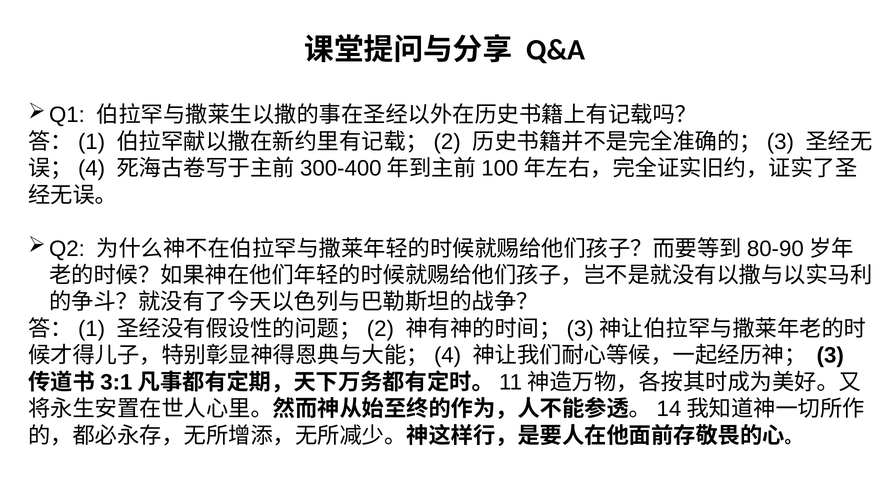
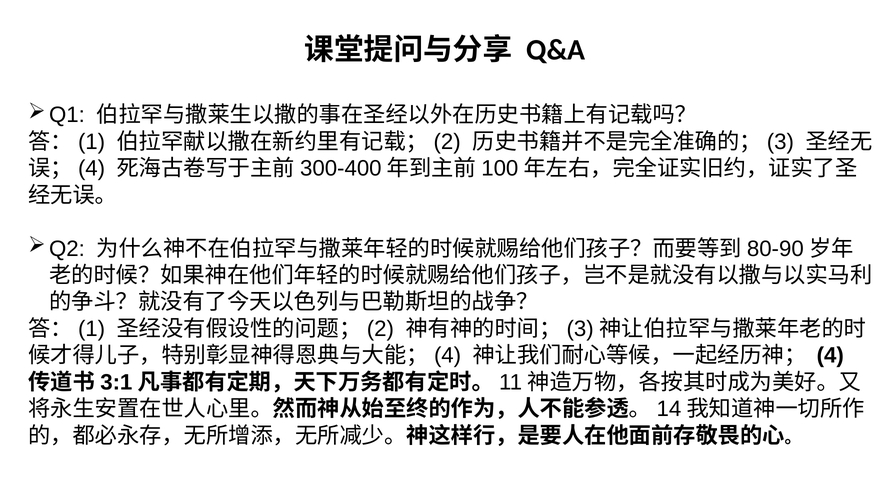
3: 3 -> 4
